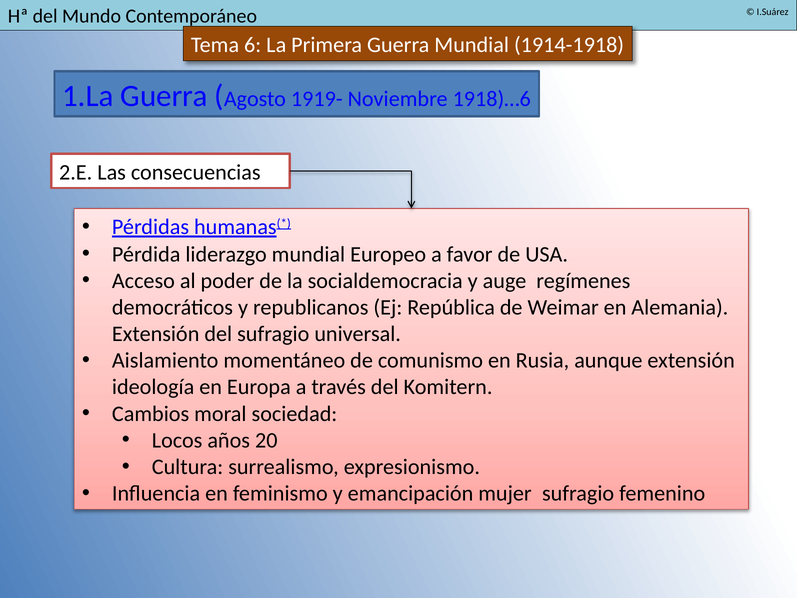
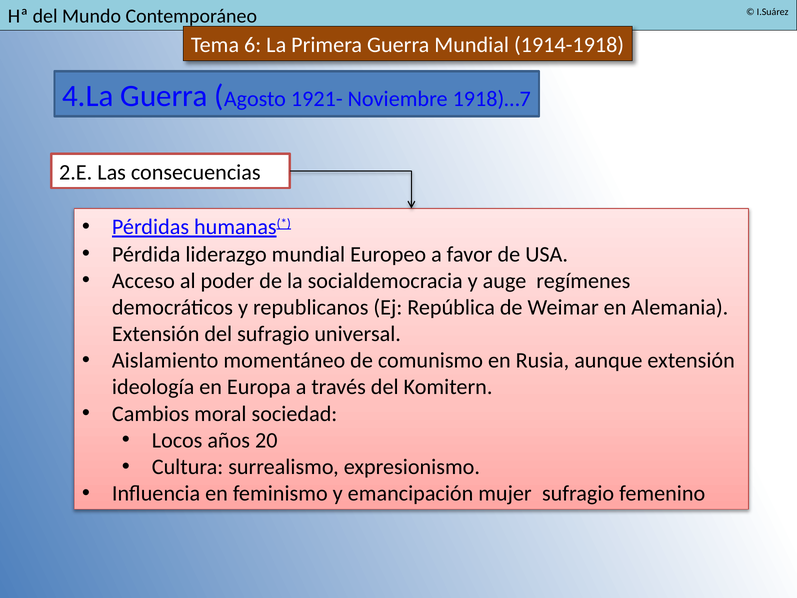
1.La: 1.La -> 4.La
1919-: 1919- -> 1921-
1918)…6: 1918)…6 -> 1918)…7
